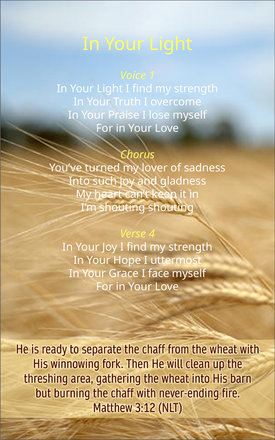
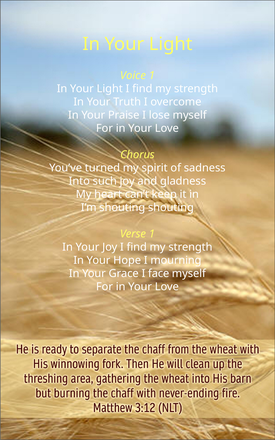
lover: lover -> spirit
Verse 4: 4 -> 1
uttermost: uttermost -> mourning
